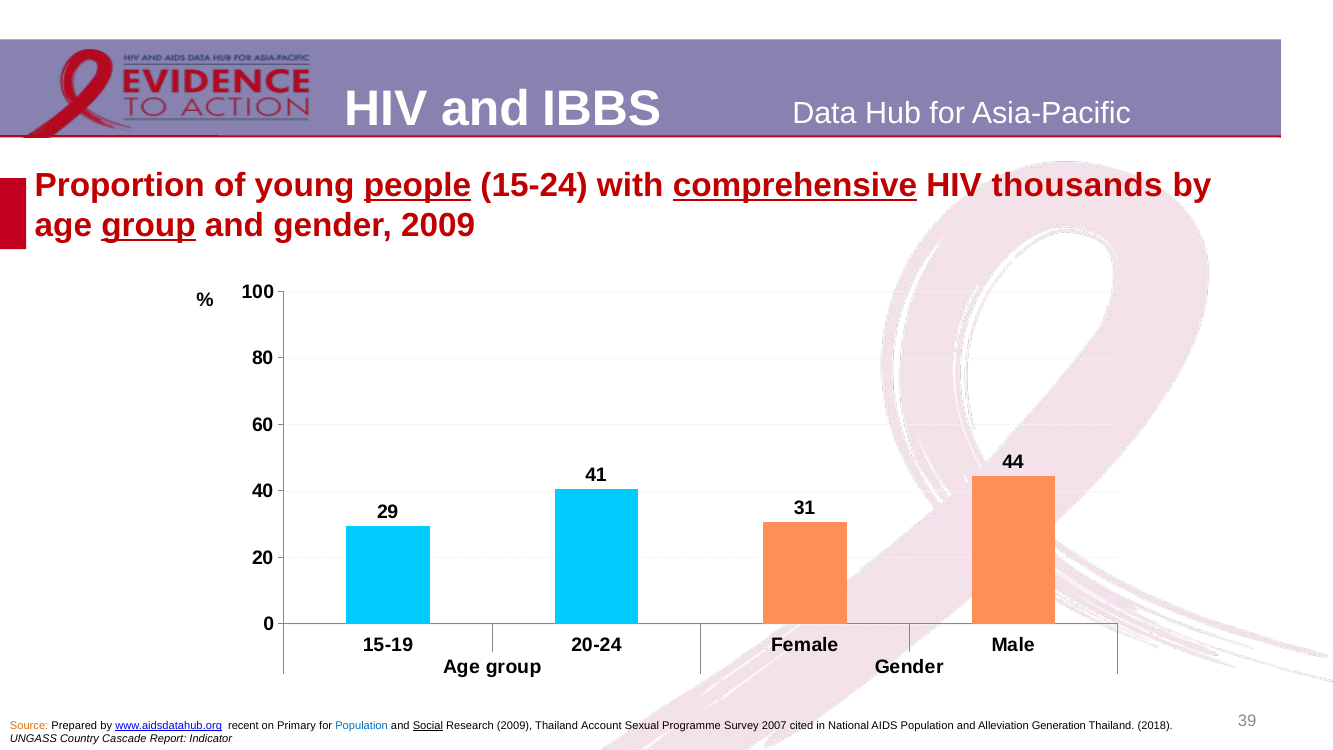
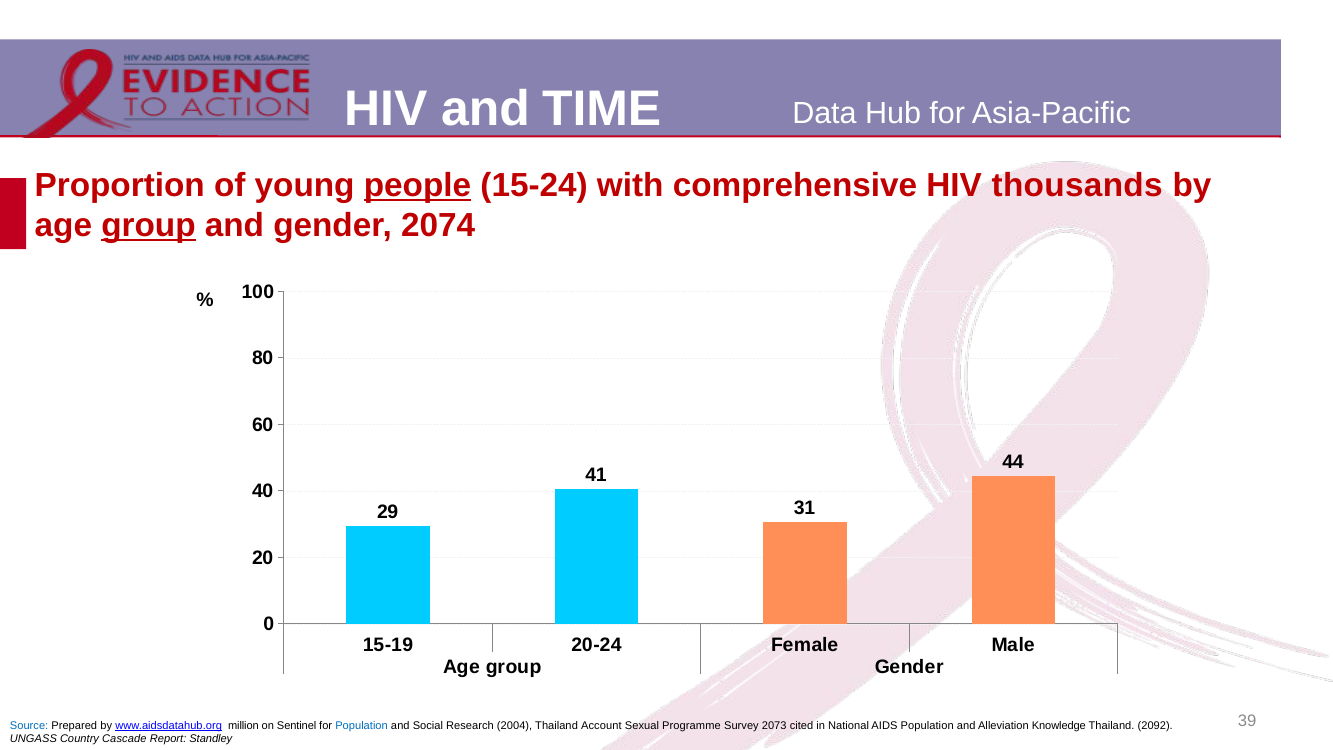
IBBS: IBBS -> TIME
comprehensive underline: present -> none
gender 2009: 2009 -> 2074
Source colour: orange -> blue
recent: recent -> million
Primary: Primary -> Sentinel
Social underline: present -> none
Research 2009: 2009 -> 2004
2007: 2007 -> 2073
Generation: Generation -> Knowledge
2018: 2018 -> 2092
Indicator: Indicator -> Standley
